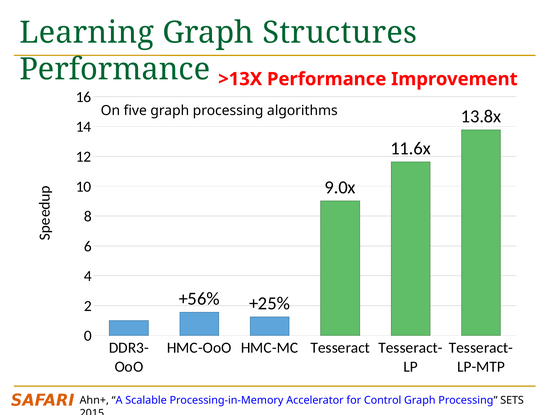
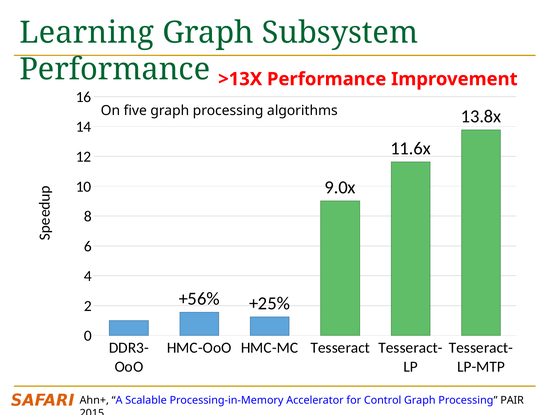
Structures: Structures -> Subsystem
SETS: SETS -> PAIR
